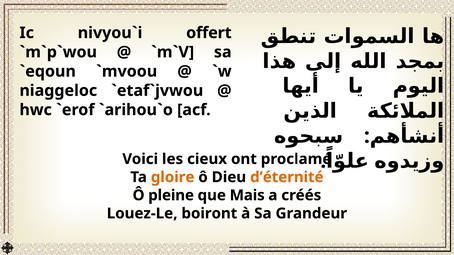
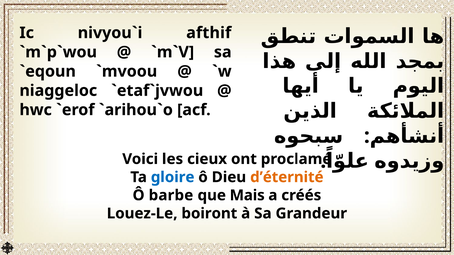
offert: offert -> afthif
gloire colour: orange -> blue
pleine: pleine -> barbe
